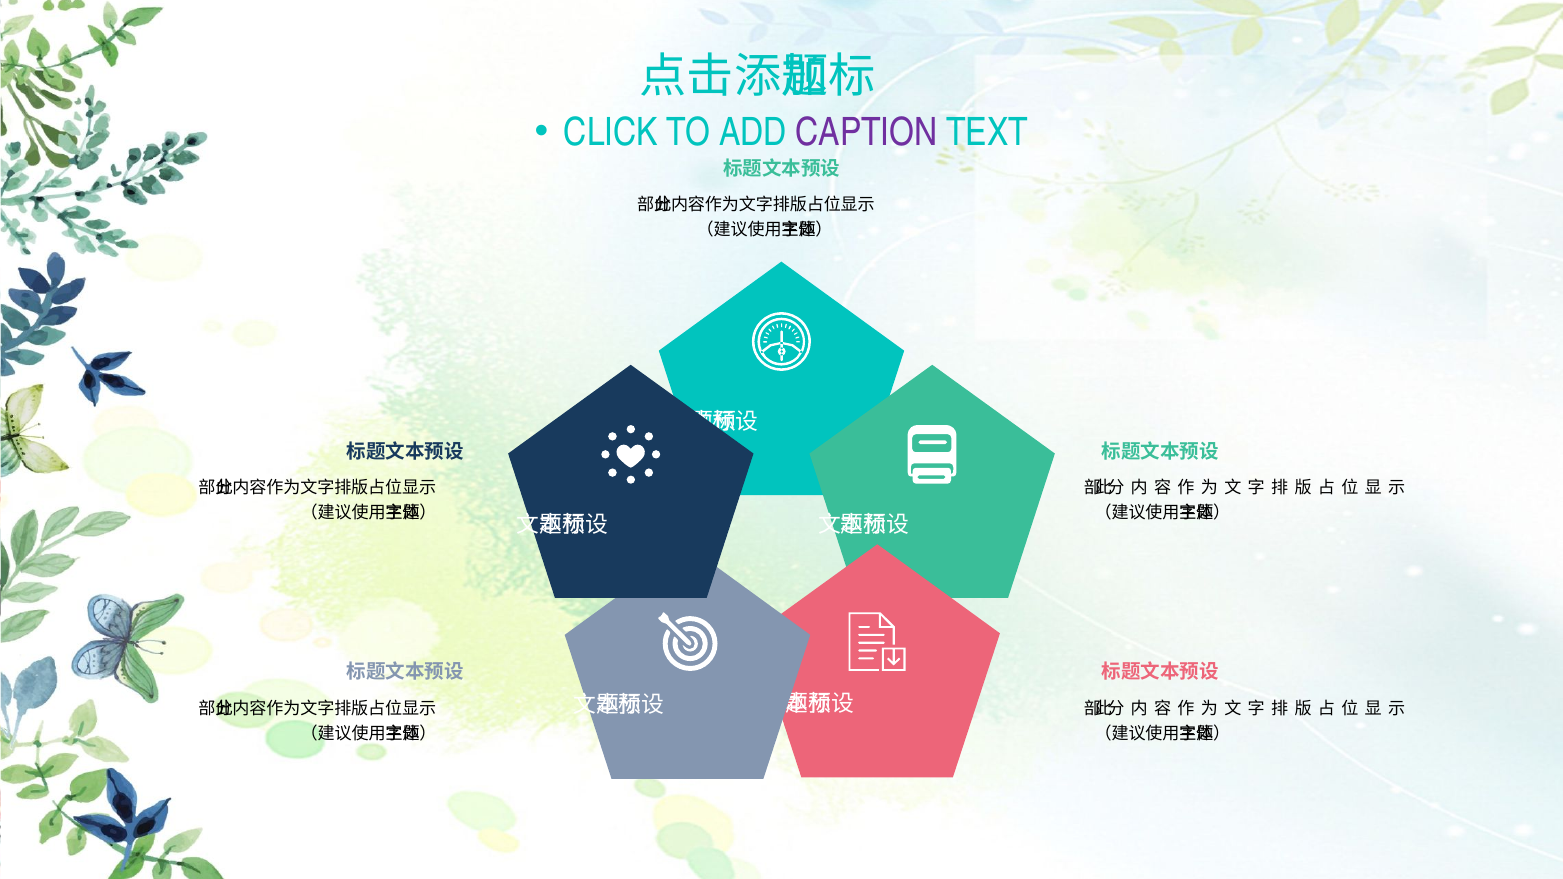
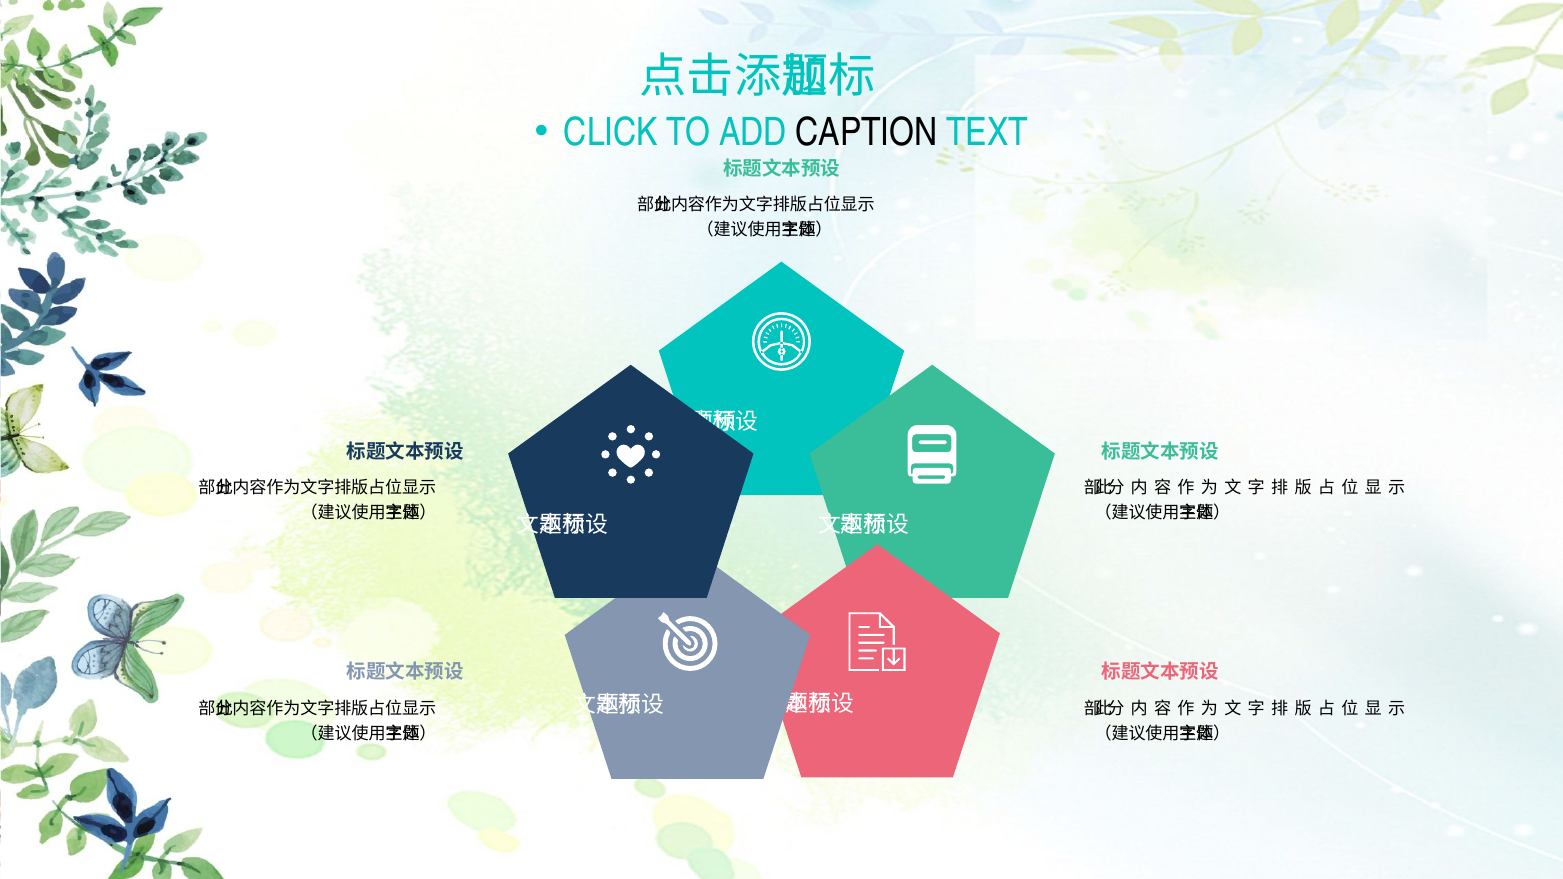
CAPTION colour: purple -> black
